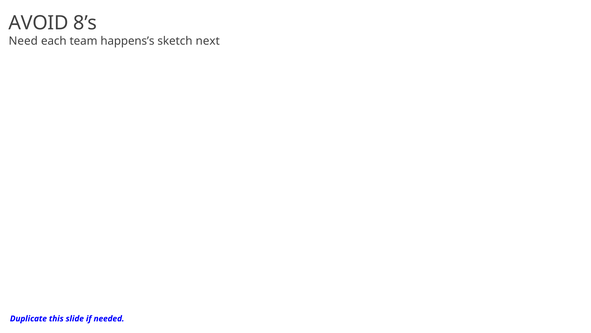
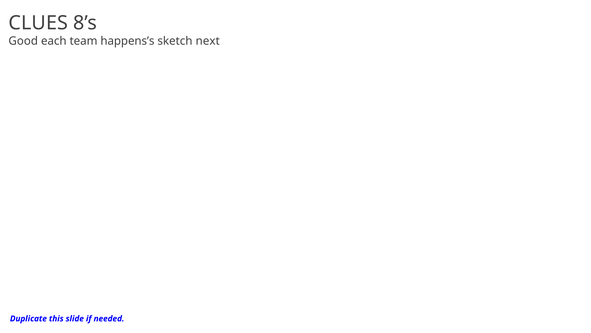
AVOID: AVOID -> CLUES
Need: Need -> Good
